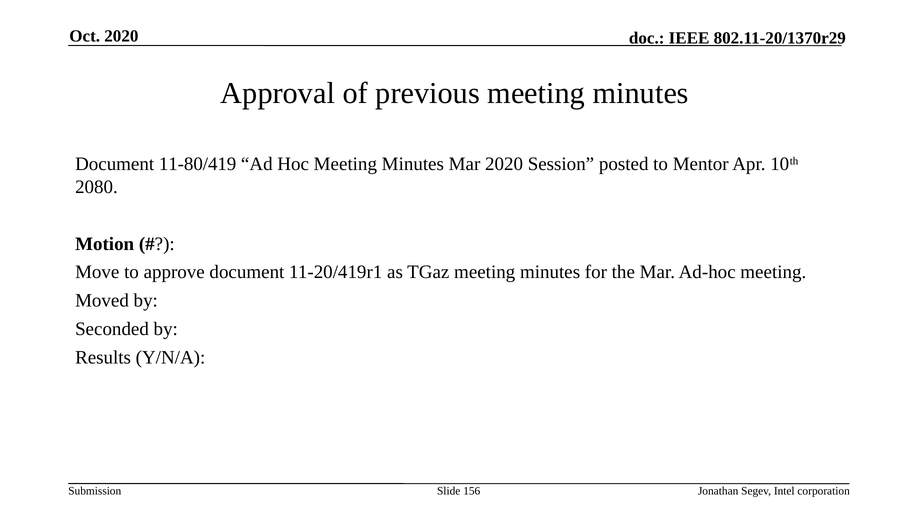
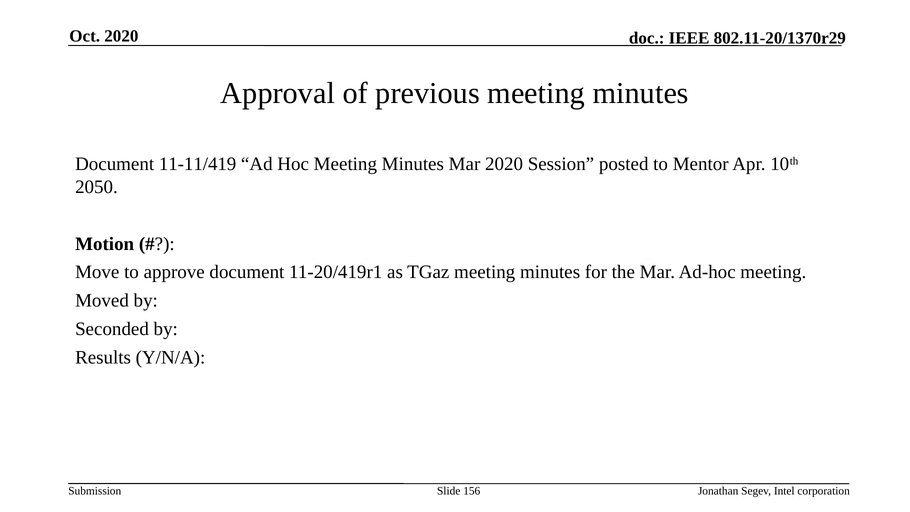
11-80/419: 11-80/419 -> 11-11/419
2080: 2080 -> 2050
